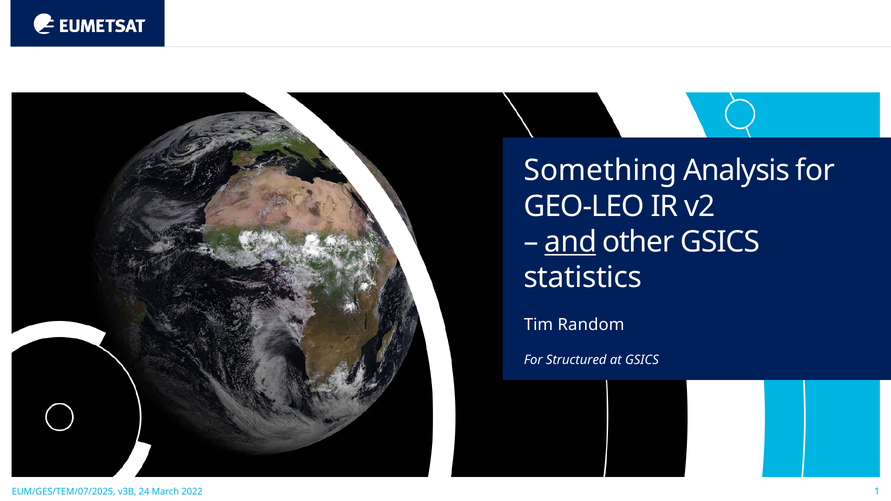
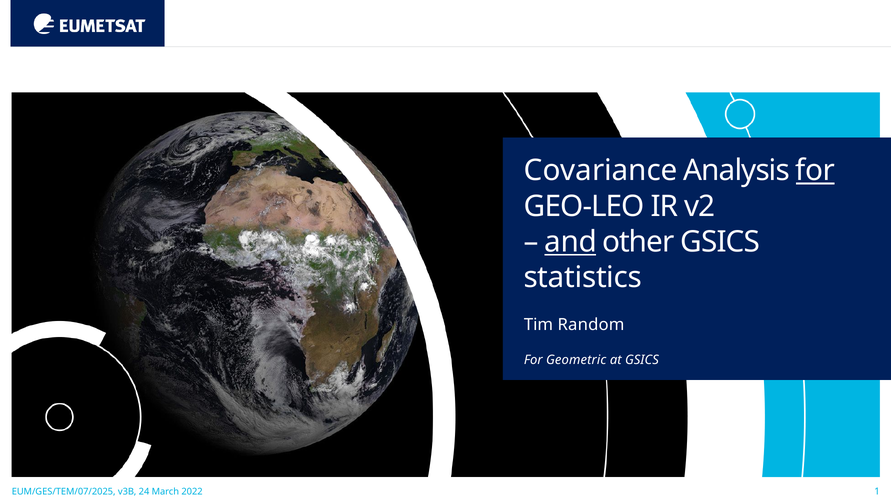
Something: Something -> Covariance
for at (815, 171) underline: none -> present
Structured: Structured -> Geometric
